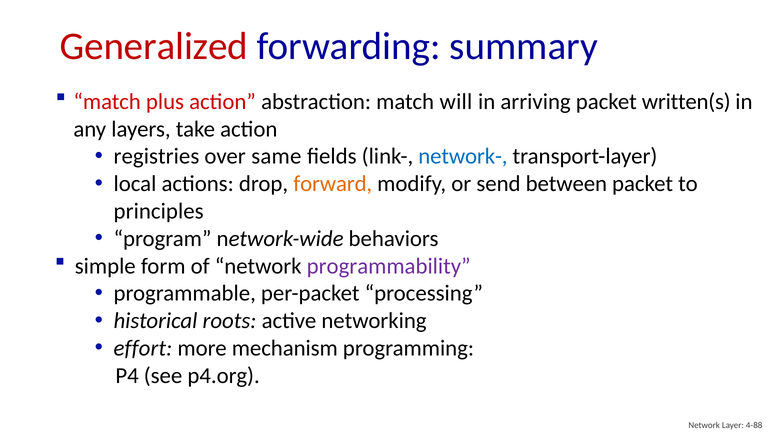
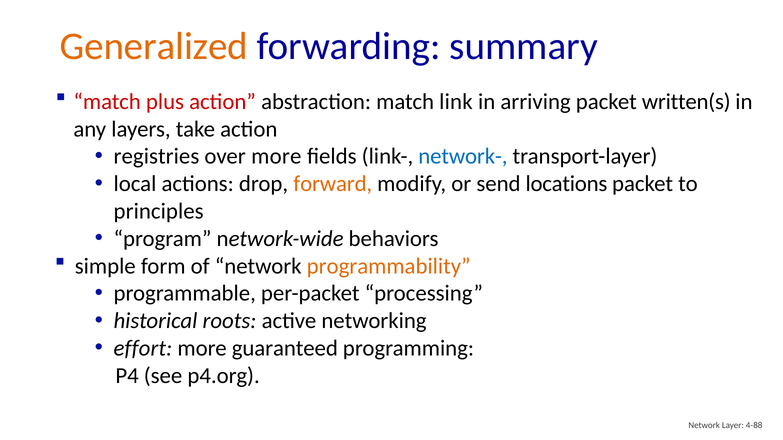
Generalized colour: red -> orange
will: will -> link
over same: same -> more
between: between -> locations
programmability colour: purple -> orange
mechanism: mechanism -> guaranteed
